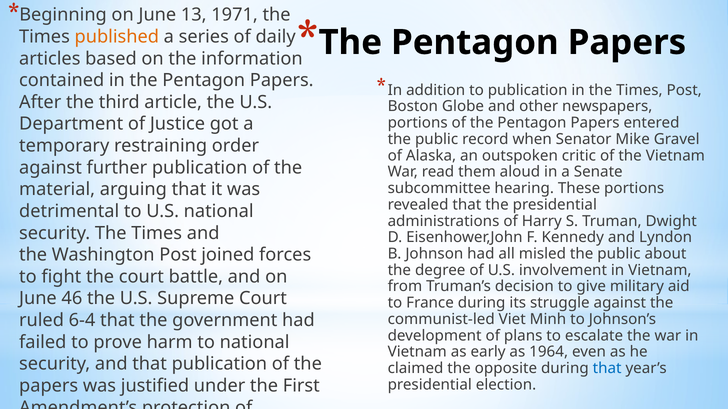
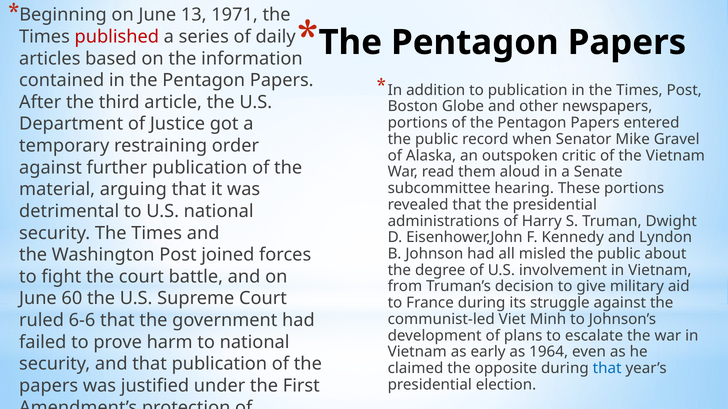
published colour: orange -> red
46: 46 -> 60
6-4: 6-4 -> 6-6
